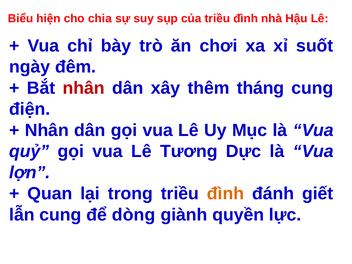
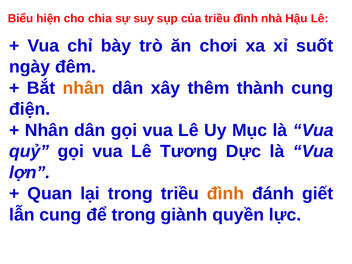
nhân at (84, 88) colour: red -> orange
tháng: tháng -> thành
để dòng: dòng -> trong
